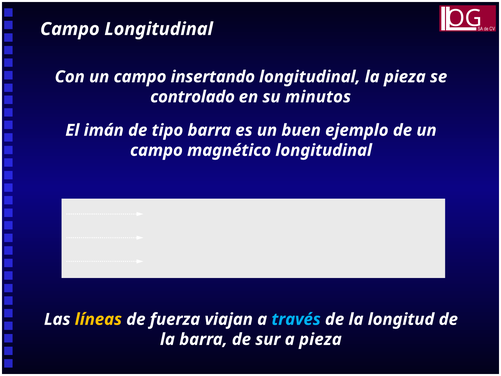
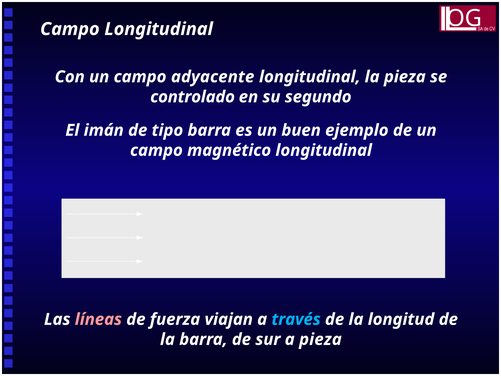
insertando: insertando -> adyacente
minutos: minutos -> segundo
líneas colour: yellow -> pink
